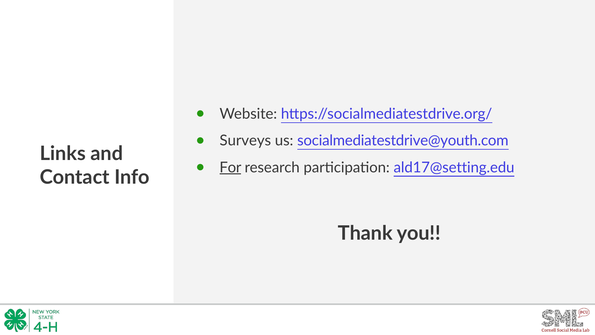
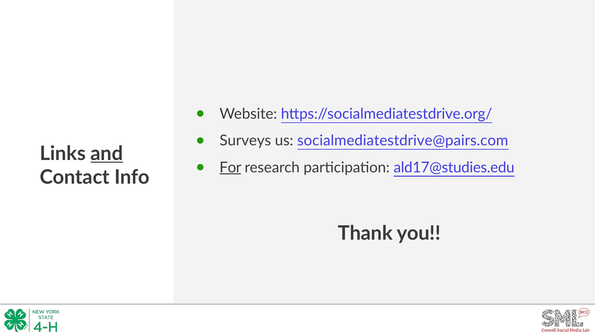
socialmediatestdrive@youth.com: socialmediatestdrive@youth.com -> socialmediatestdrive@pairs.com
and underline: none -> present
ald17@setting.edu: ald17@setting.edu -> ald17@studies.edu
